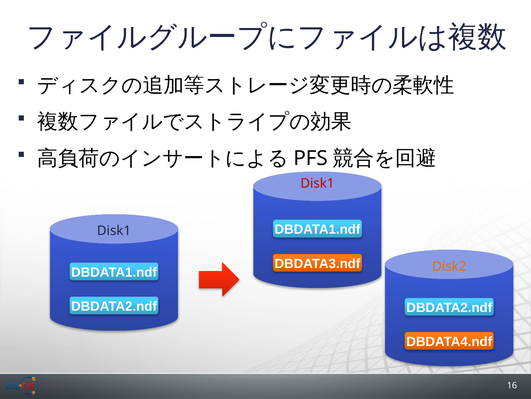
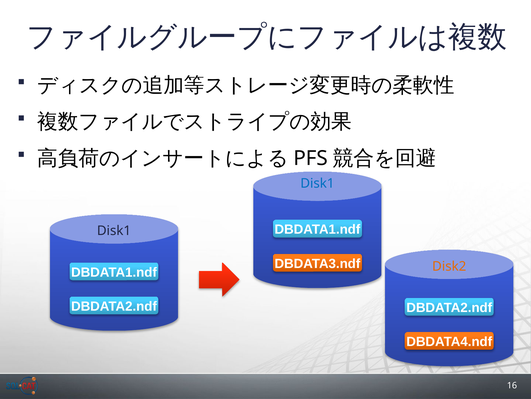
Disk1 at (317, 183) colour: red -> blue
